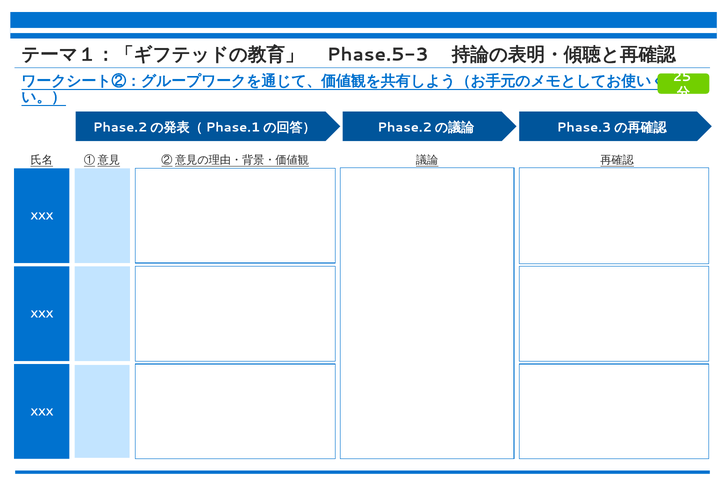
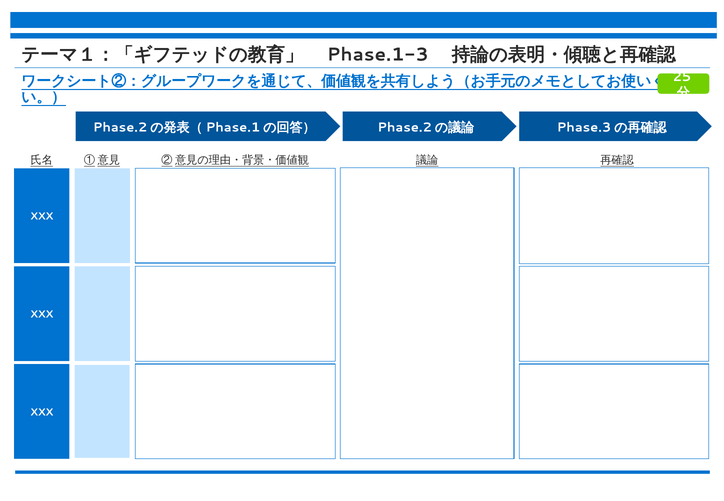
Phase.5-3: Phase.5-3 -> Phase.1-3
